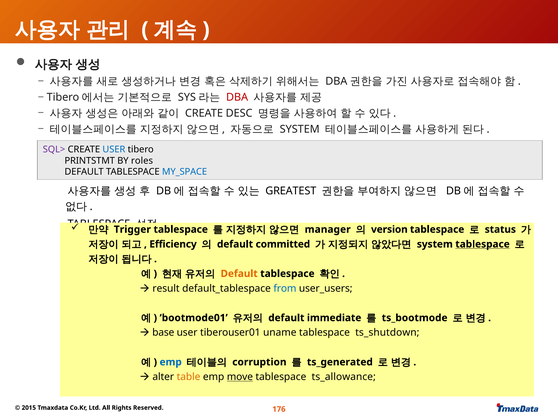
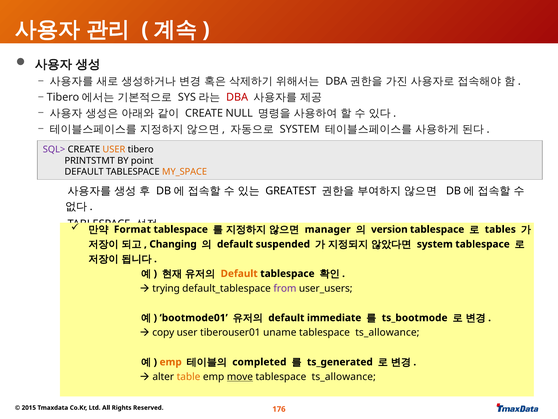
DESC: DESC -> NULL
USER at (114, 149) colour: blue -> orange
roles: roles -> point
MY_SPACE colour: blue -> orange
Trigger: Trigger -> Format
status: status -> tables
Efficiency: Efficiency -> Changing
committed: committed -> suspended
tablespace at (483, 244) underline: present -> none
result: result -> trying
from colour: blue -> purple
base: base -> copy
ts_shutdown at (387, 332): ts_shutdown -> ts_allowance
emp at (171, 362) colour: blue -> orange
corruption: corruption -> completed
